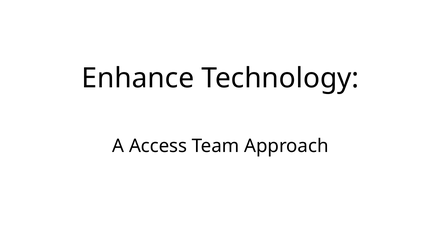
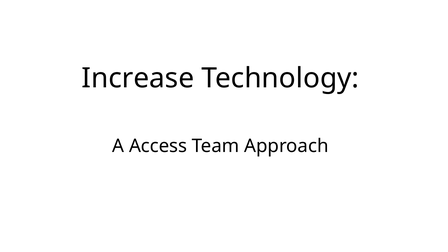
Enhance: Enhance -> Increase
